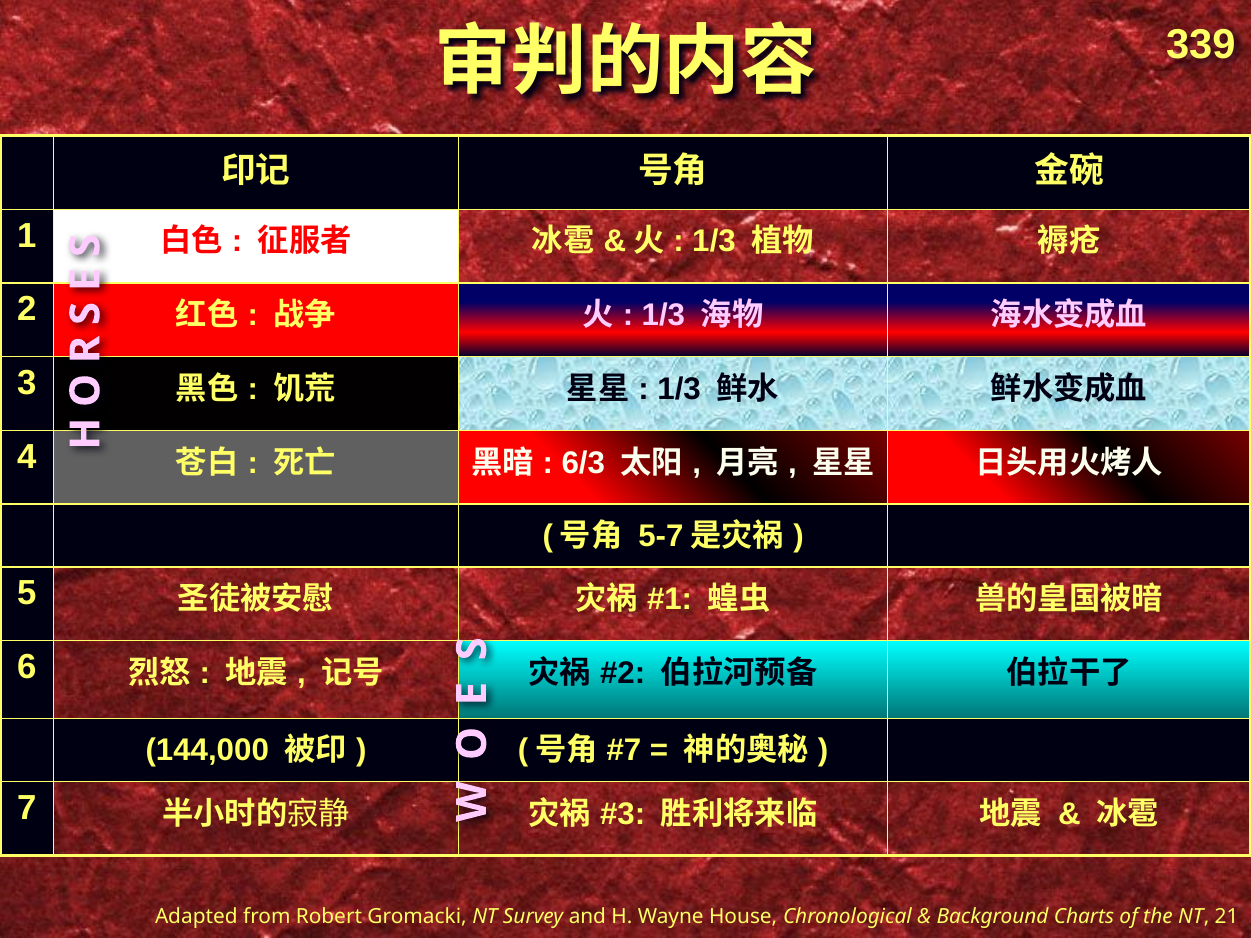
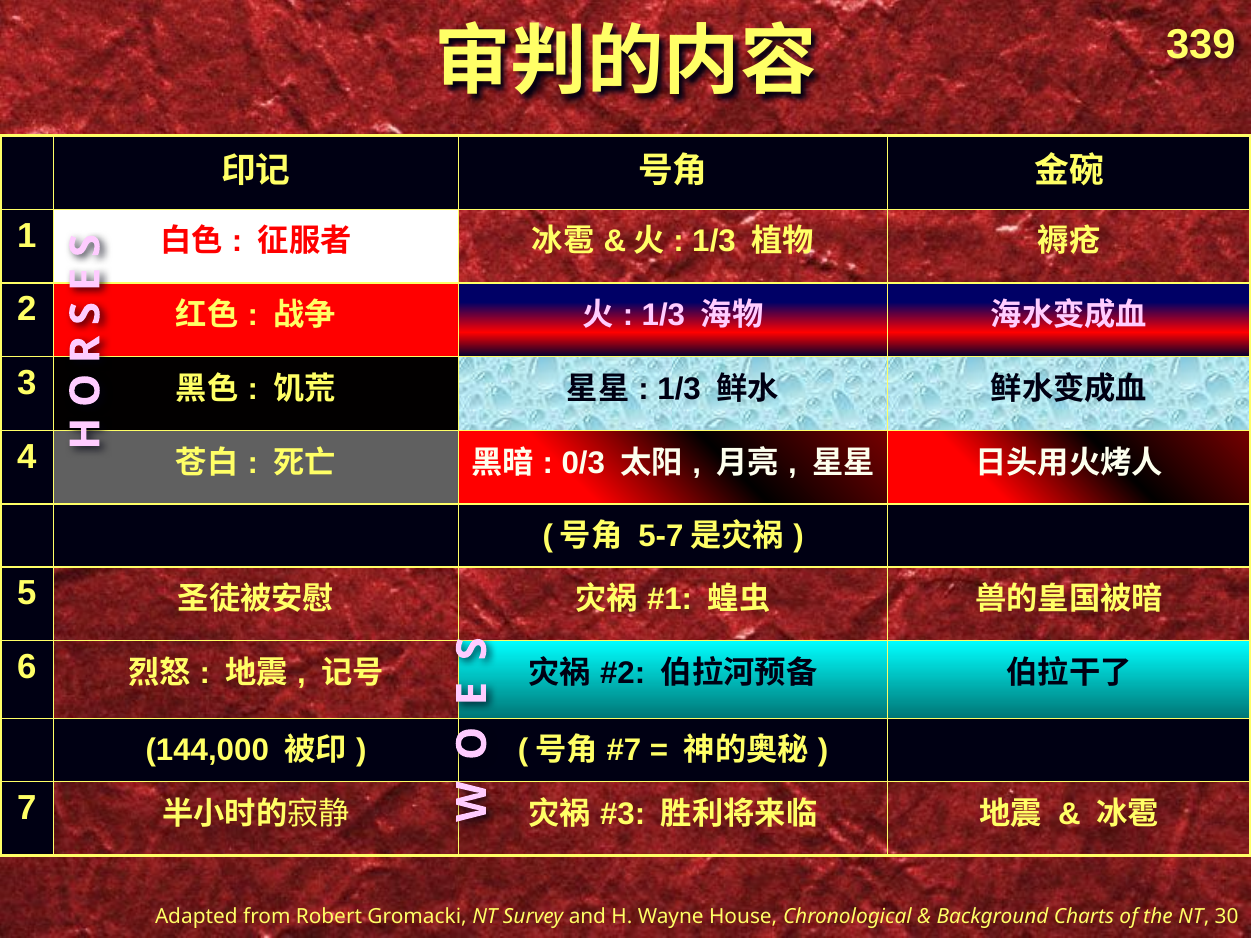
6/3: 6/3 -> 0/3
21: 21 -> 30
